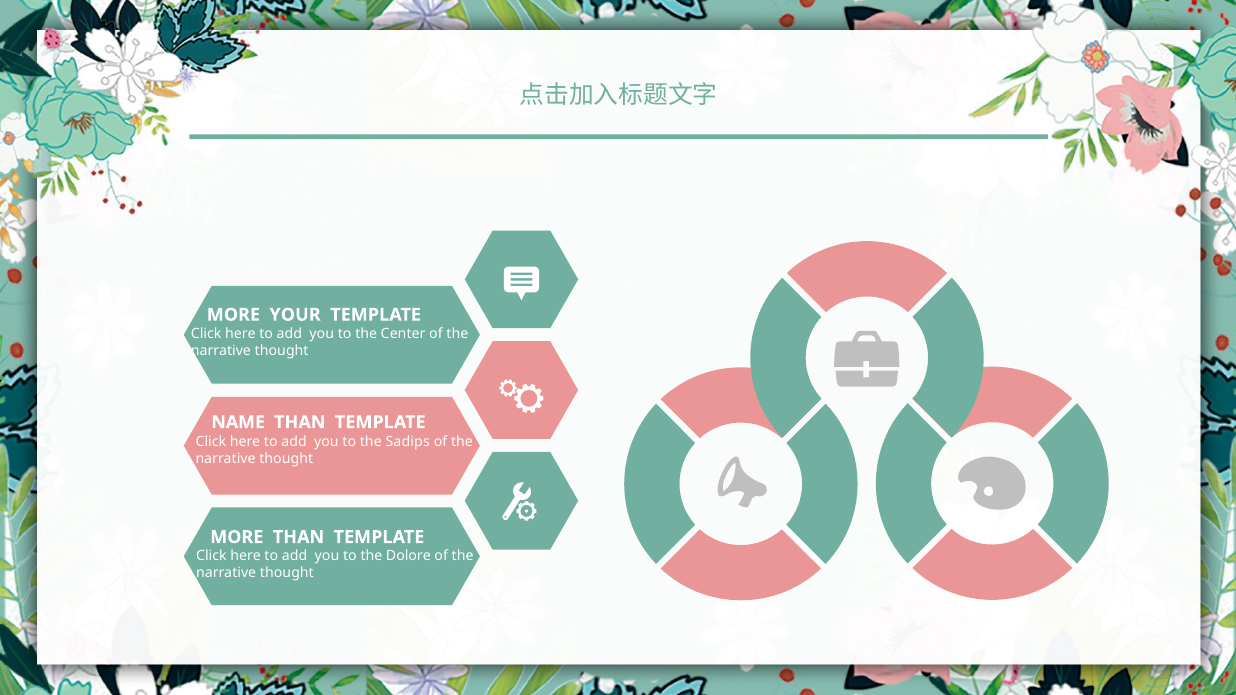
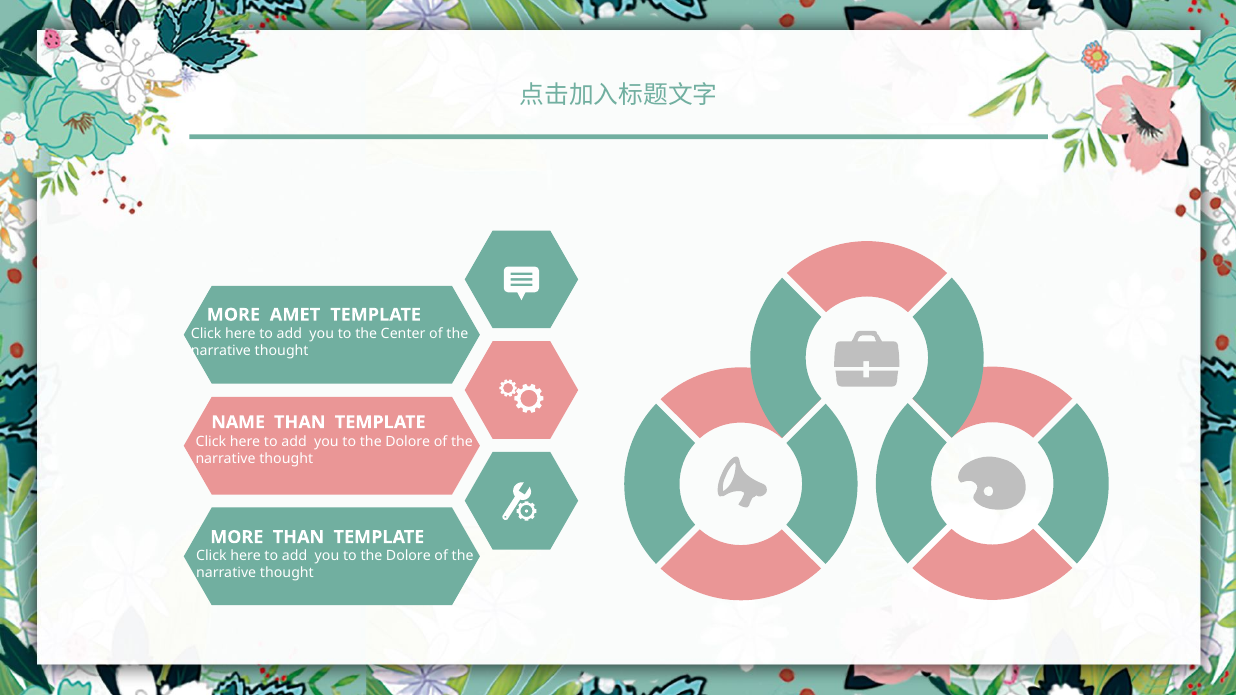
YOUR: YOUR -> AMET
Sadips at (408, 442): Sadips -> Dolore
